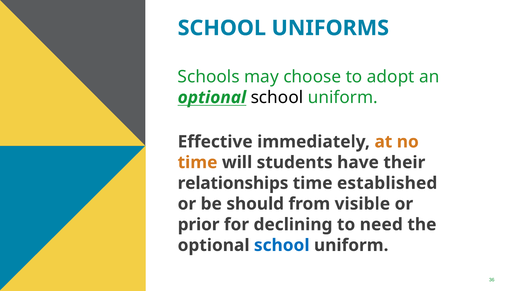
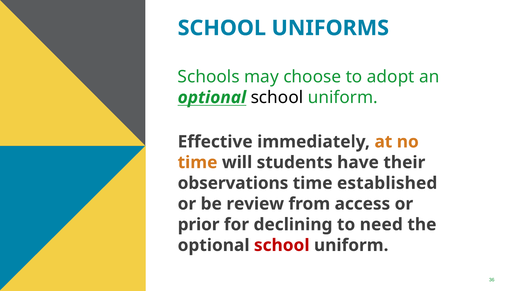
relationships: relationships -> observations
should: should -> review
visible: visible -> access
school at (282, 246) colour: blue -> red
